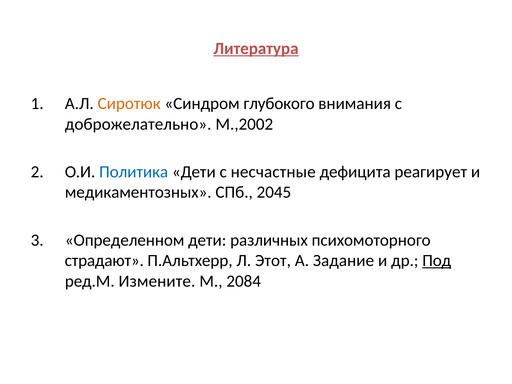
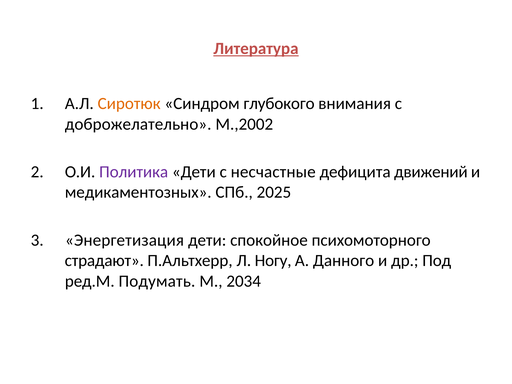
Политика colour: blue -> purple
реагирует: реагирует -> движений
2045: 2045 -> 2025
Определенном: Определенном -> Энергетизация
различных: различных -> спокойное
Этот: Этот -> Ногу
Задание: Задание -> Данного
Под underline: present -> none
Измените: Измените -> Подумать
2084: 2084 -> 2034
